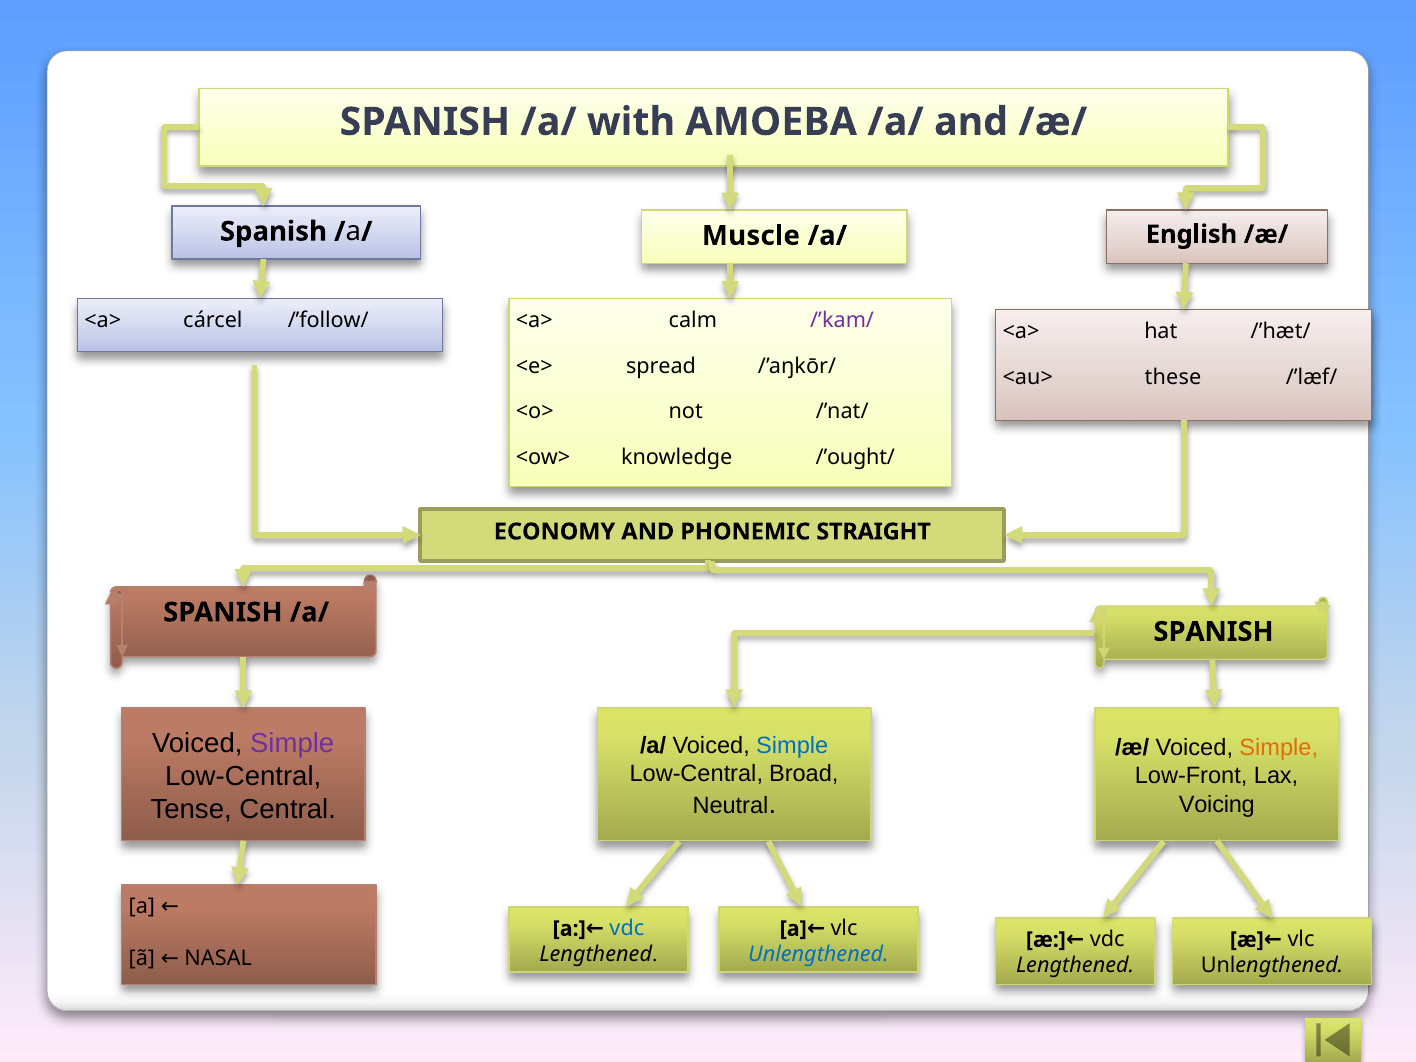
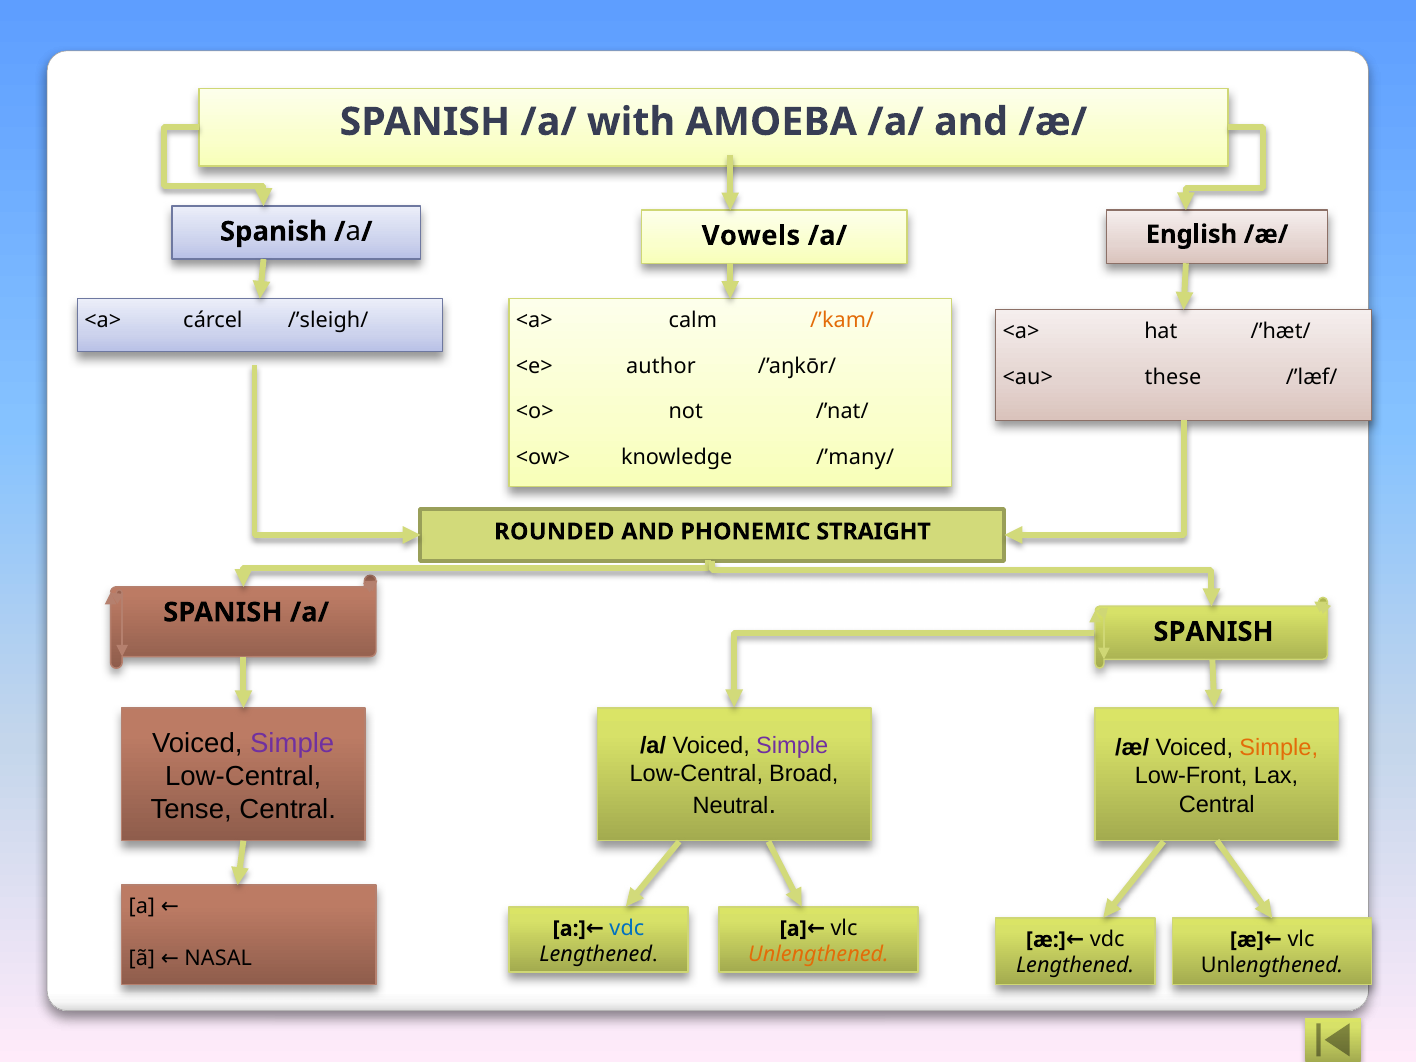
Muscle: Muscle -> Vowels
/’follow/: /’follow/ -> /’sleigh/
/’kam/ colour: purple -> orange
spread: spread -> author
/’ought/: /’ought/ -> /’many/
ECONOMY: ECONOMY -> ROUNDED
Simple at (792, 745) colour: blue -> purple
Voicing at (1217, 804): Voicing -> Central
Unlengthened at (818, 955) colour: blue -> orange
